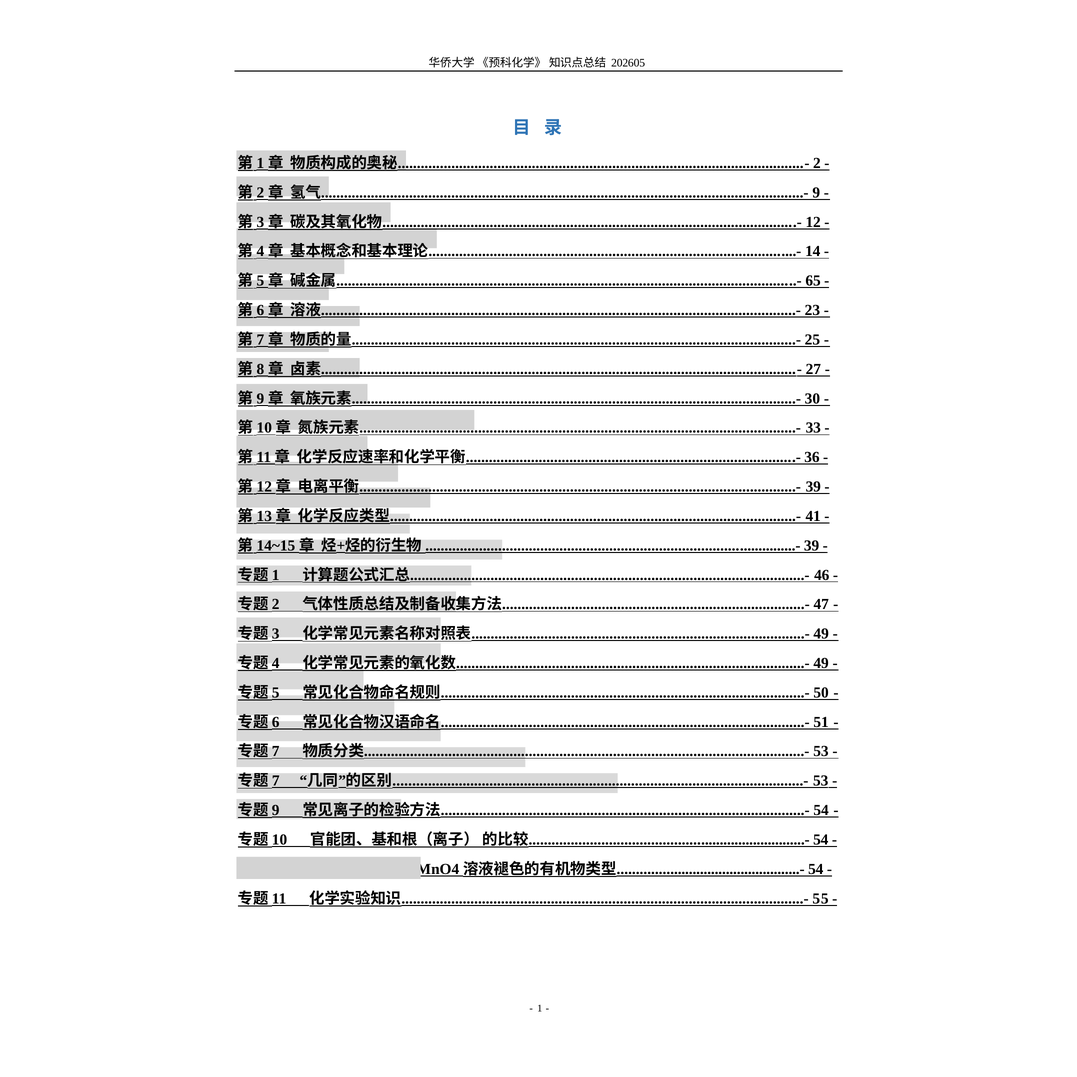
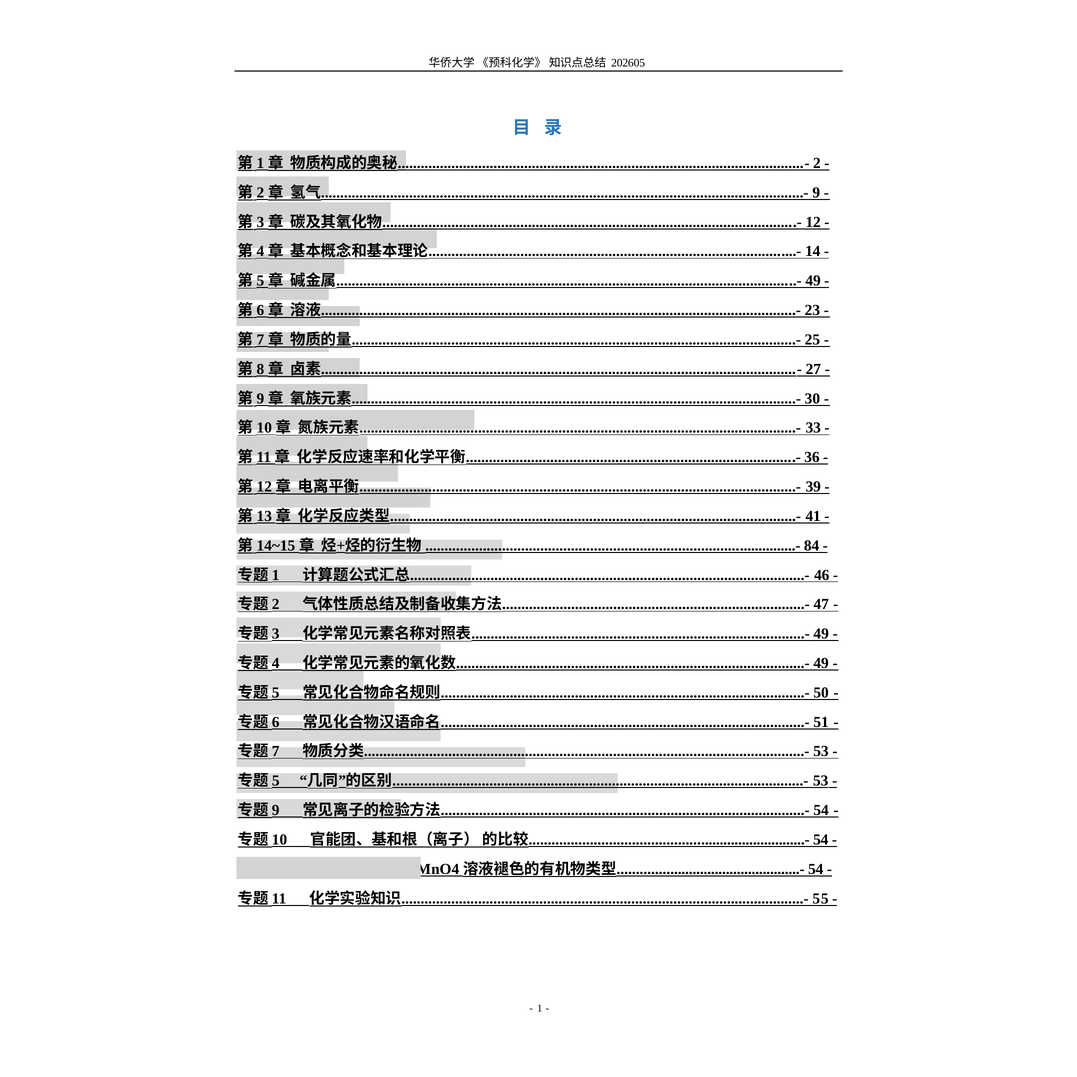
65 at (813, 281): 65 -> 49
39 at (812, 546): 39 -> 84
7 at (276, 781): 7 -> 5
